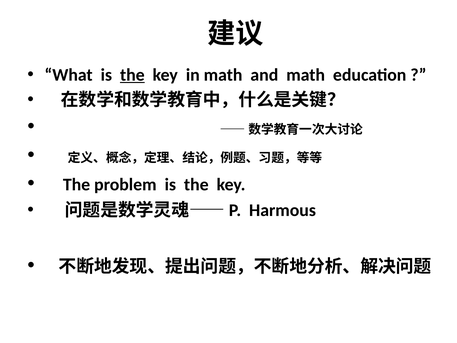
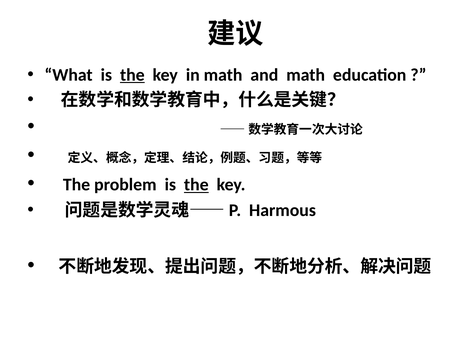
the at (196, 185) underline: none -> present
